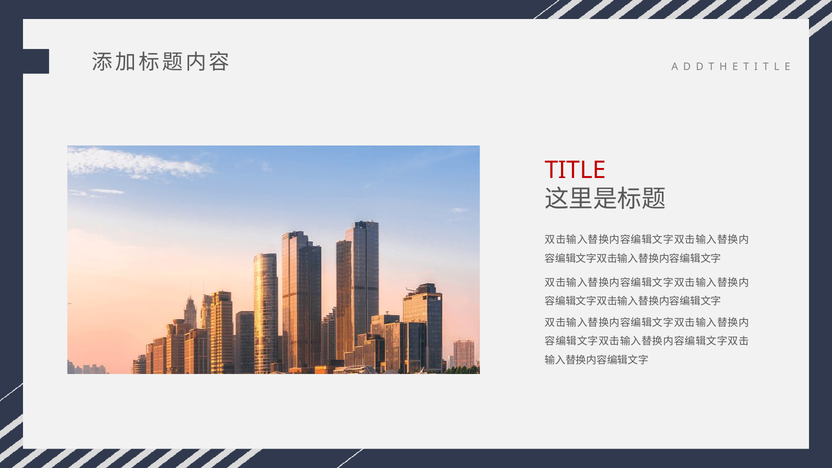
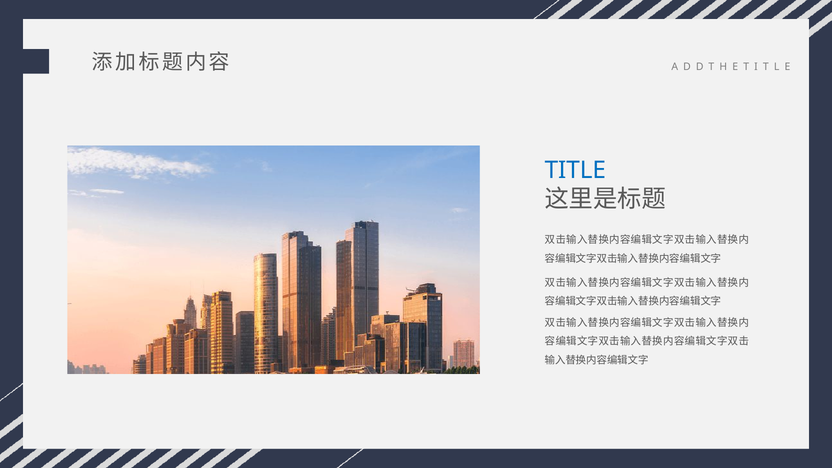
TITLE colour: red -> blue
